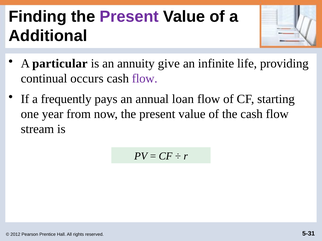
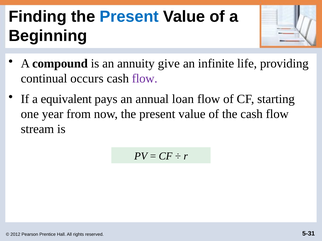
Present at (129, 17) colour: purple -> blue
Additional: Additional -> Beginning
particular: particular -> compound
frequently: frequently -> equivalent
